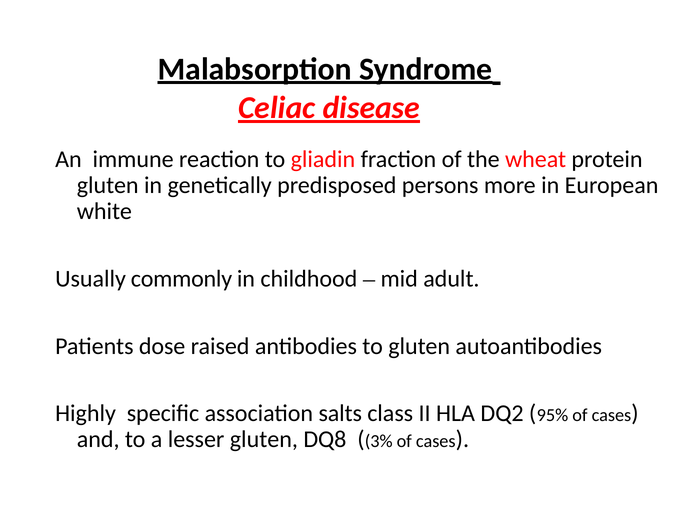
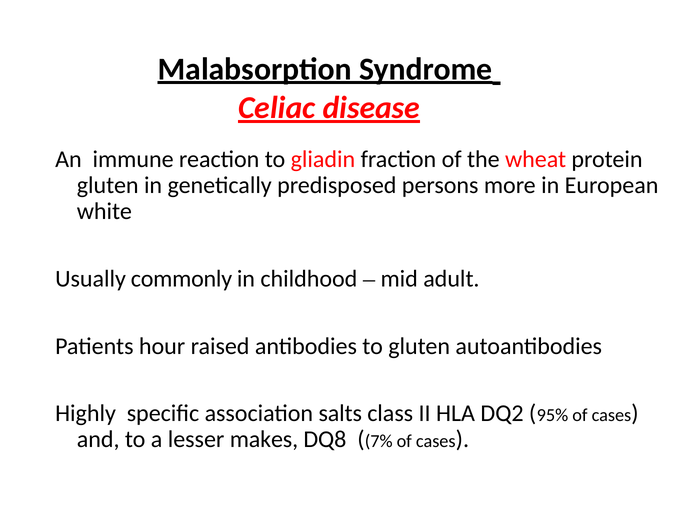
dose: dose -> hour
lesser gluten: gluten -> makes
3%: 3% -> 7%
